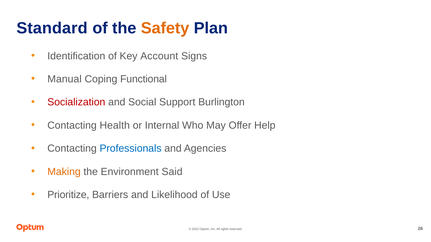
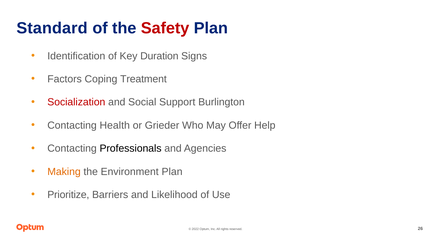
Safety colour: orange -> red
Account: Account -> Duration
Manual: Manual -> Factors
Functional: Functional -> Treatment
Internal: Internal -> Grieder
Professionals colour: blue -> black
Environment Said: Said -> Plan
